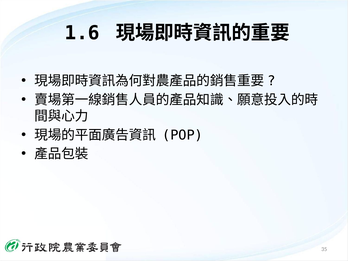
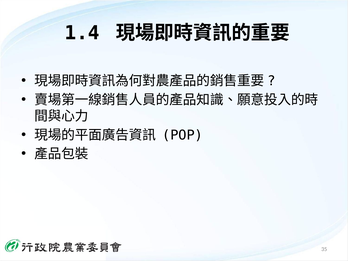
1.6: 1.6 -> 1.4
